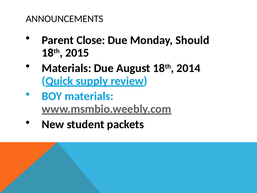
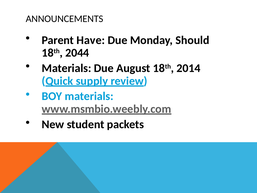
Close: Close -> Have
2015: 2015 -> 2044
